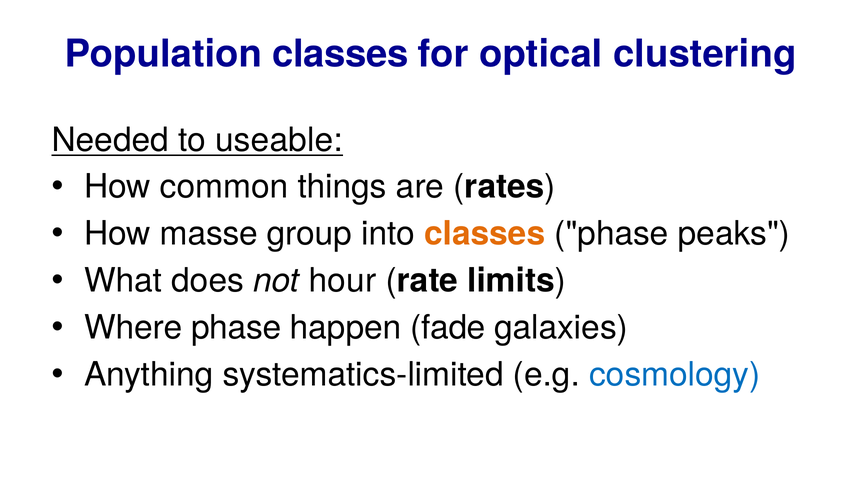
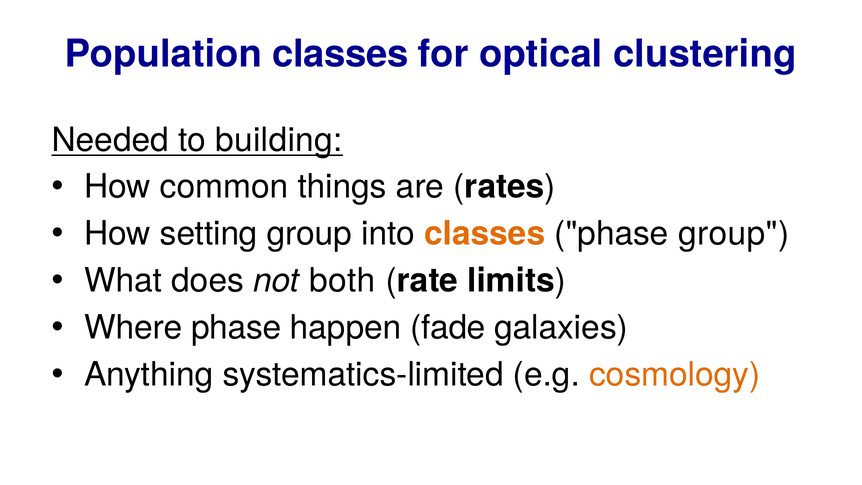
useable: useable -> building
masse: masse -> setting
phase peaks: peaks -> group
hour: hour -> both
cosmology colour: blue -> orange
